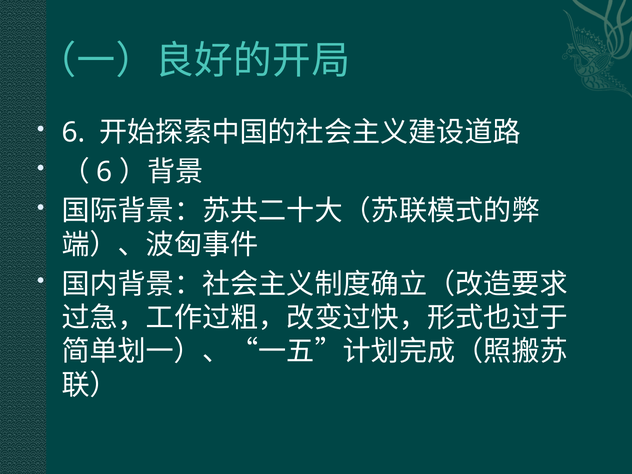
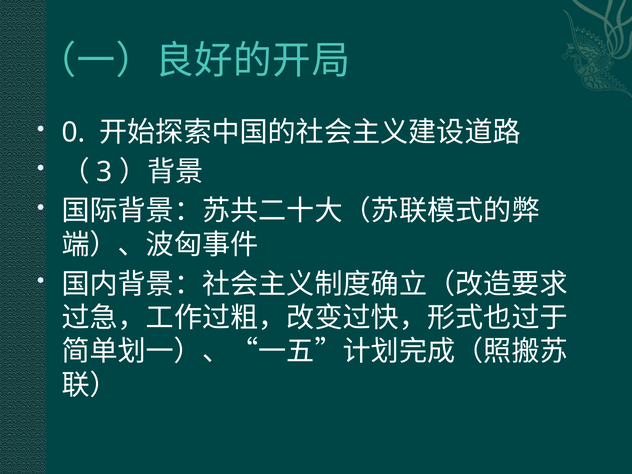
6 at (73, 133): 6 -> 0
6 at (104, 172): 6 -> 3
